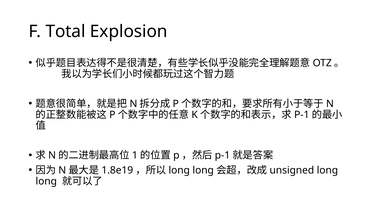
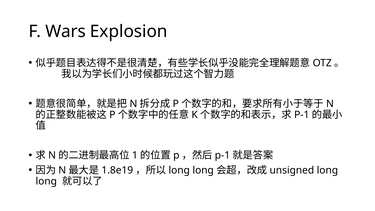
Total: Total -> Wars
